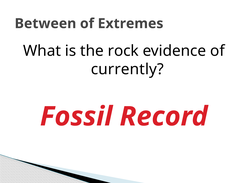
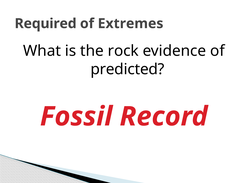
Between: Between -> Required
currently: currently -> predicted
